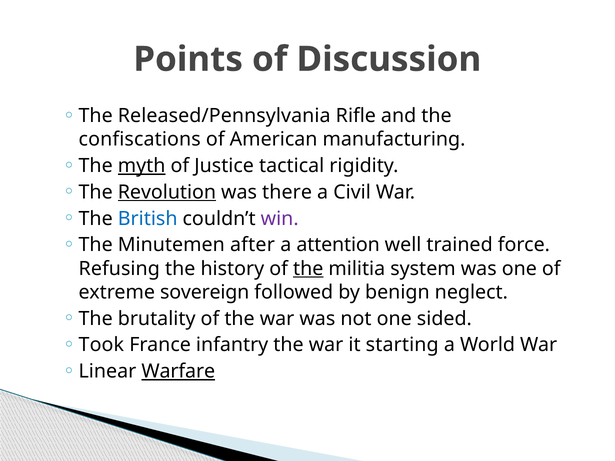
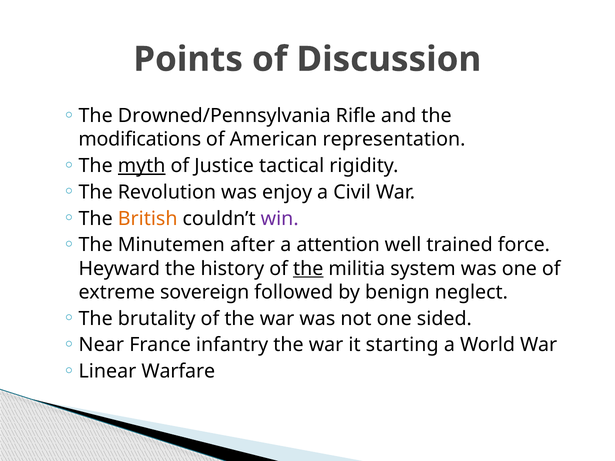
Released/Pennsylvania: Released/Pennsylvania -> Drowned/Pennsylvania
confiscations: confiscations -> modifications
manufacturing: manufacturing -> representation
Revolution underline: present -> none
there: there -> enjoy
British colour: blue -> orange
Refusing: Refusing -> Heyward
Took: Took -> Near
Warfare underline: present -> none
